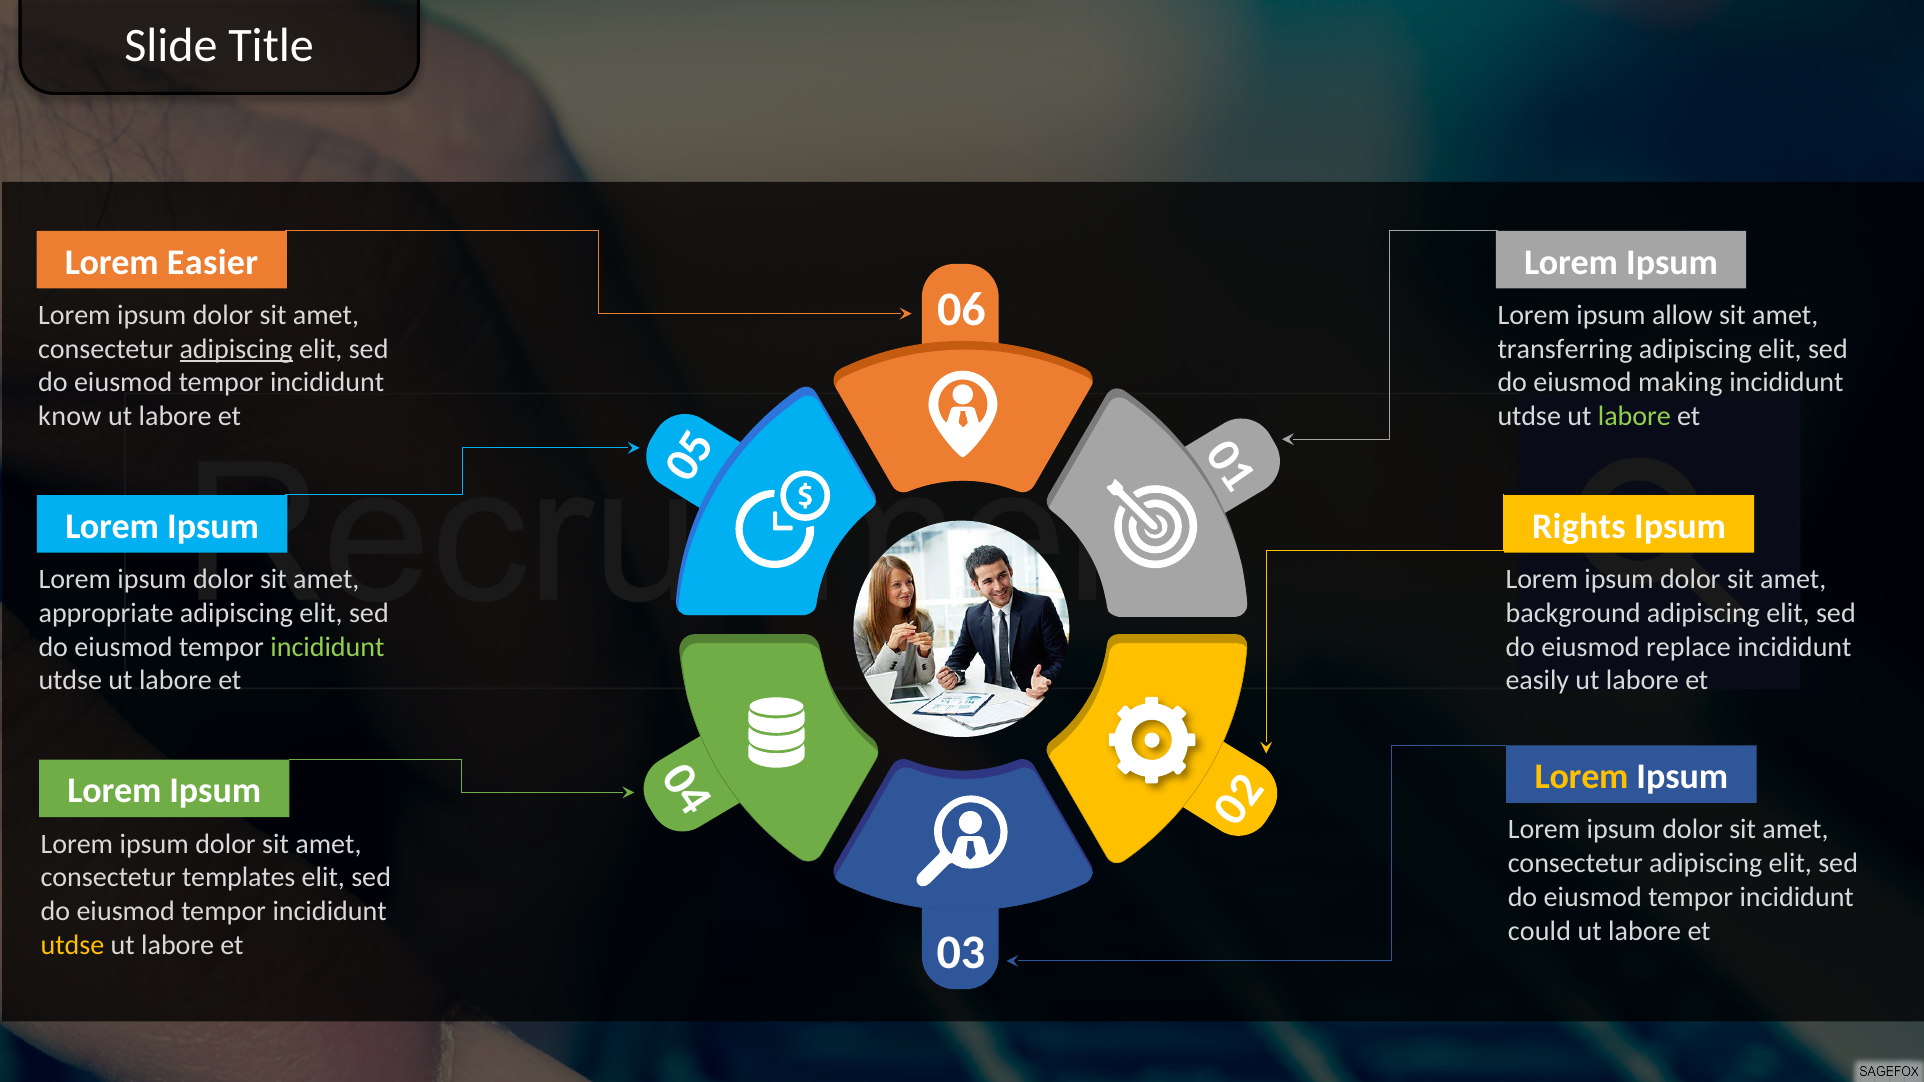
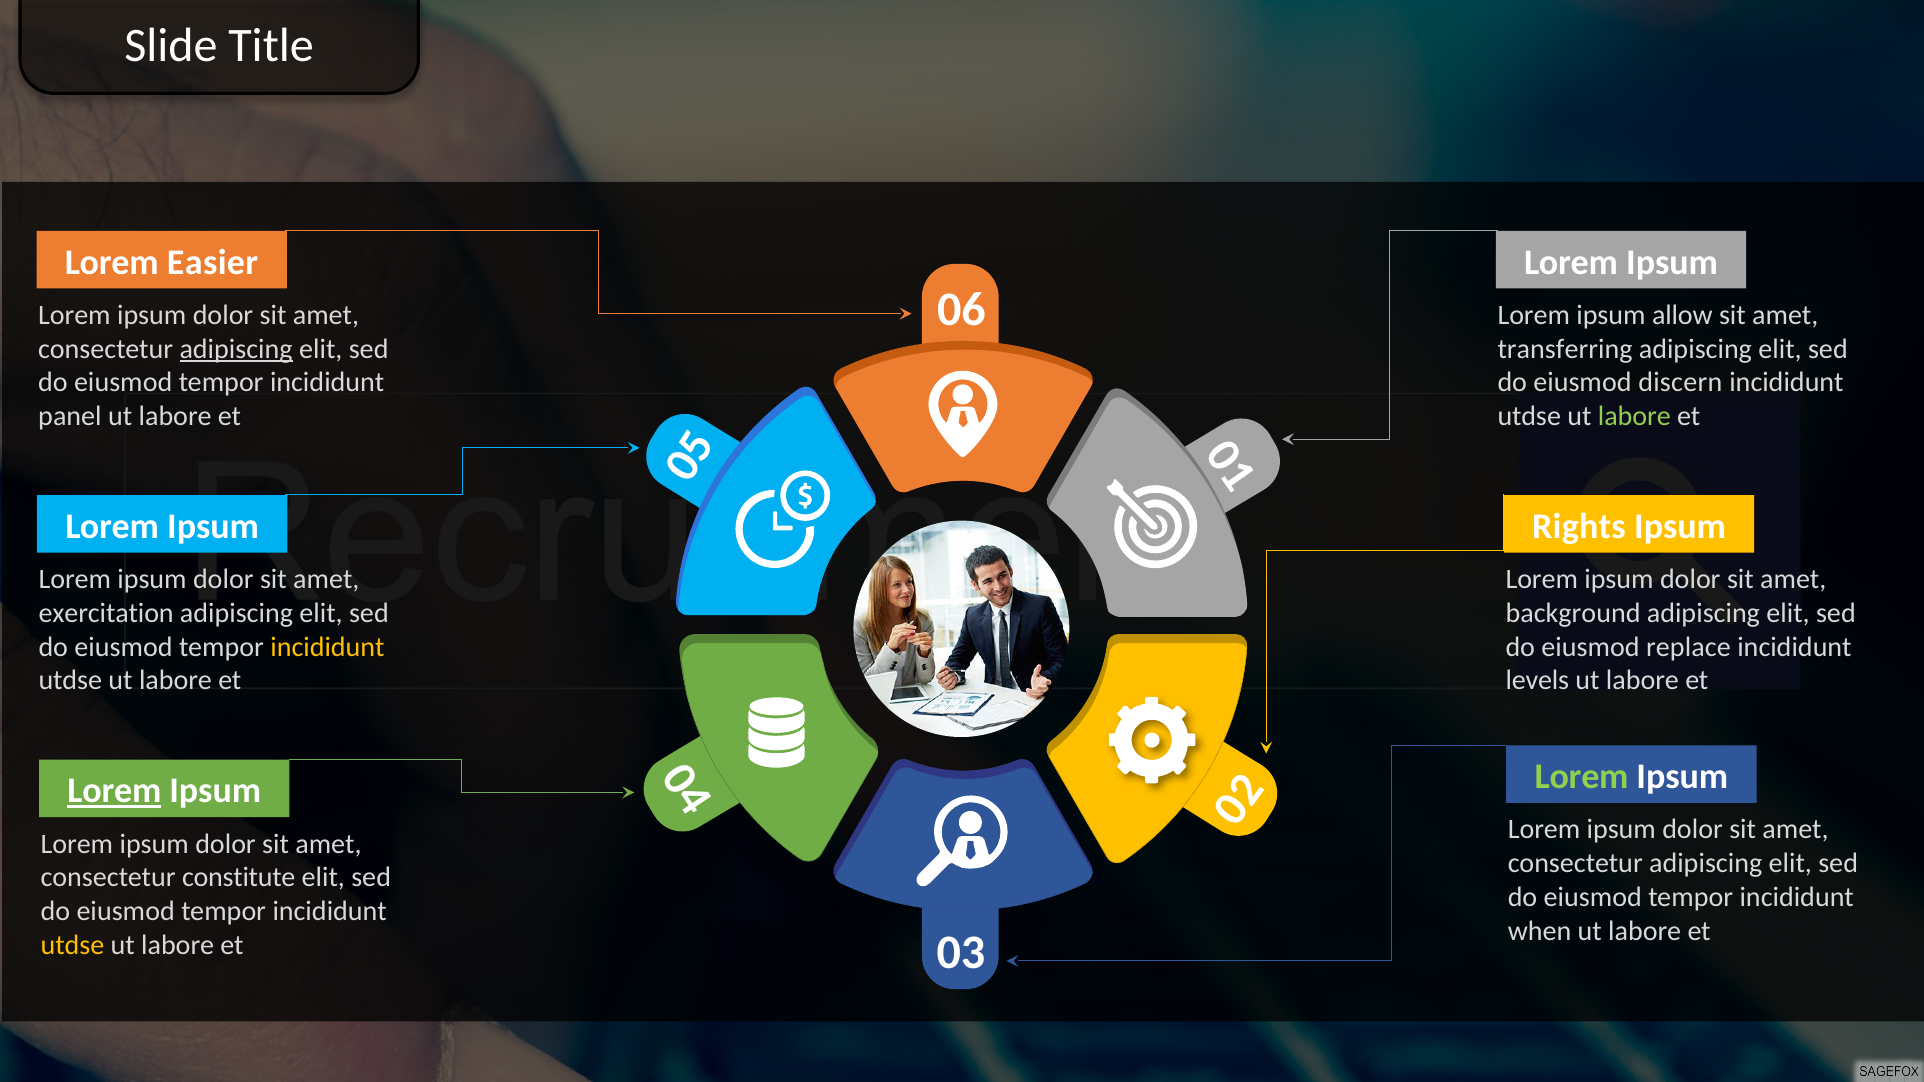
making: making -> discern
know: know -> panel
appropriate: appropriate -> exercitation
incididunt at (327, 647) colour: light green -> yellow
easily: easily -> levels
Lorem at (1582, 777) colour: yellow -> light green
Lorem at (114, 791) underline: none -> present
templates: templates -> constitute
could: could -> when
